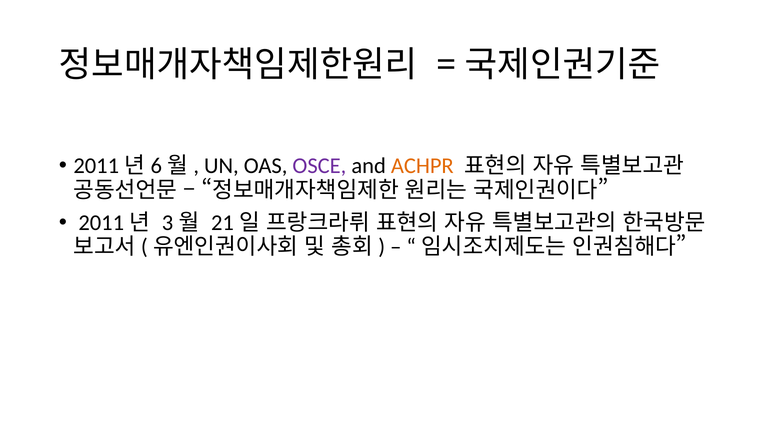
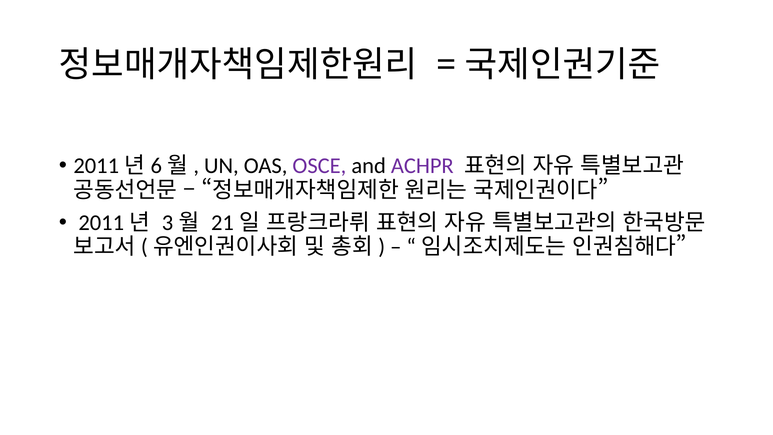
ACHPR colour: orange -> purple
